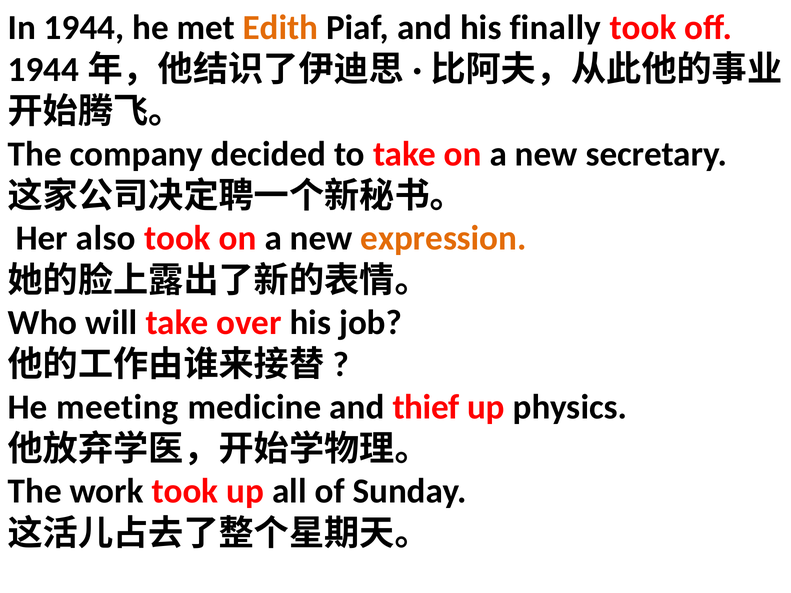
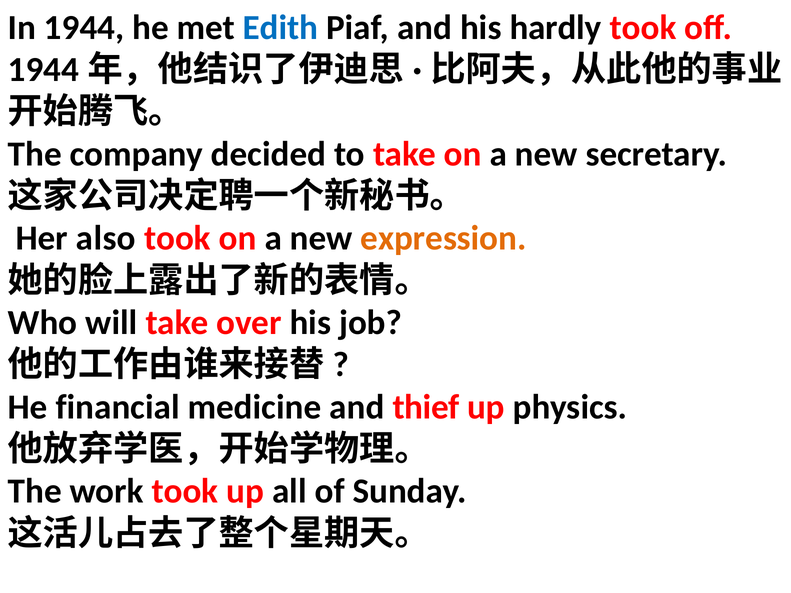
Edith colour: orange -> blue
finally: finally -> hardly
meeting: meeting -> financial
